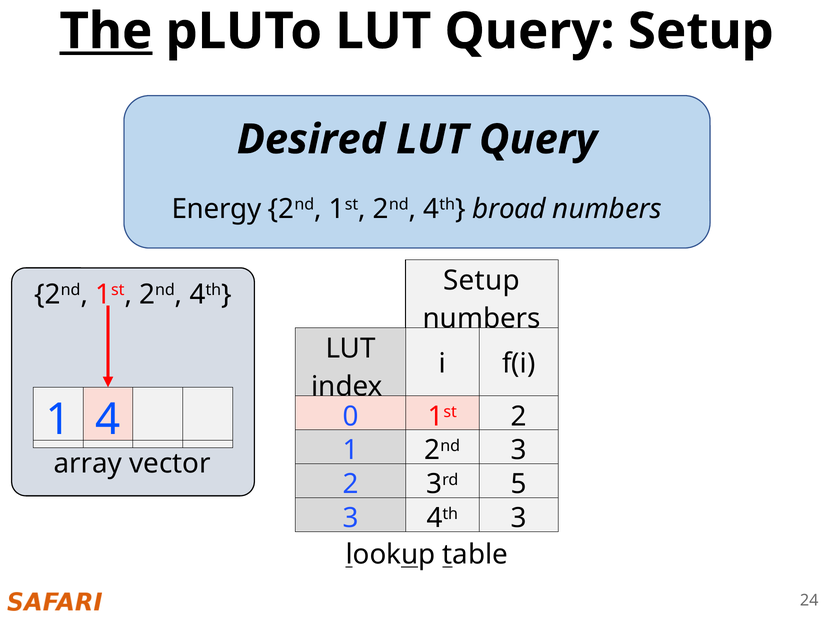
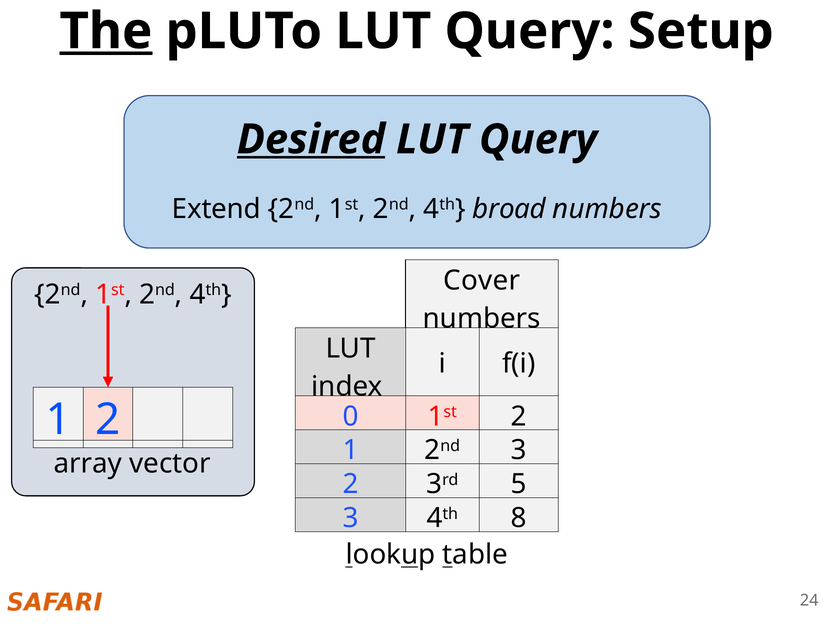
Desired underline: none -> present
Energy: Energy -> Extend
4th Setup: Setup -> Cover
4 at (108, 419): 4 -> 2
4th 3: 3 -> 8
